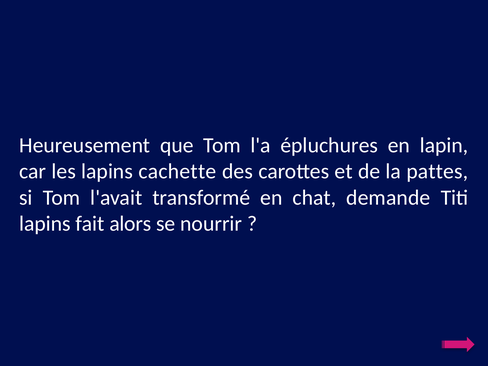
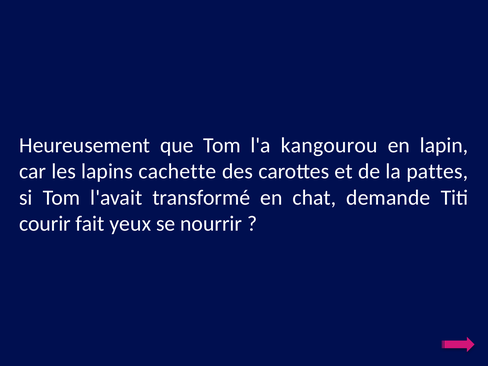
épluchures: épluchures -> kangourou
lapins at (45, 224): lapins -> courir
alors: alors -> yeux
